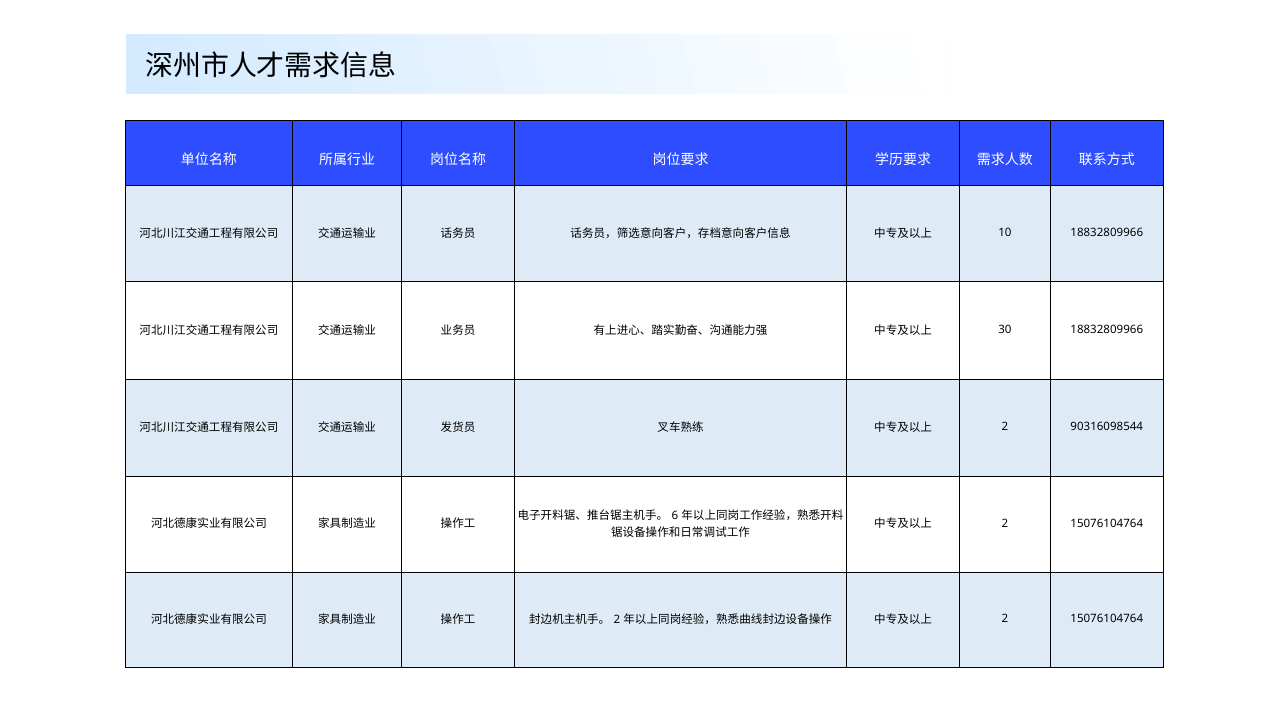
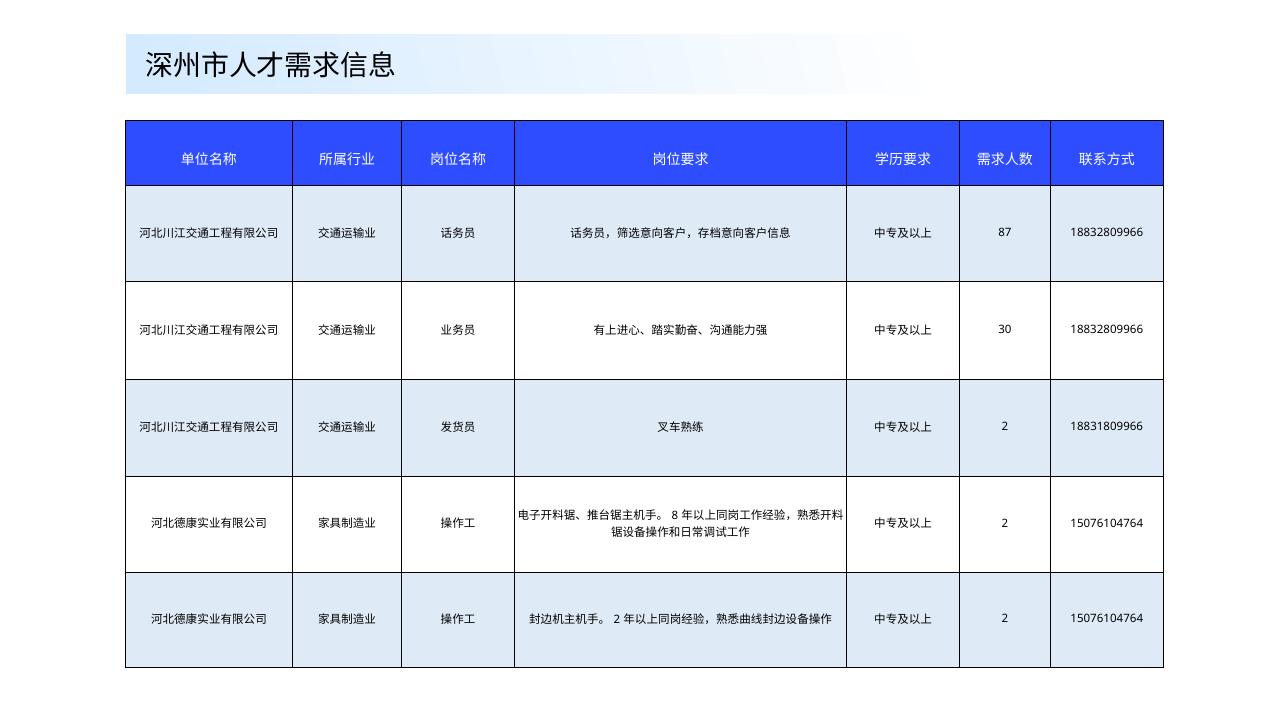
10: 10 -> 87
90316098544: 90316098544 -> 18831809966
6: 6 -> 8
